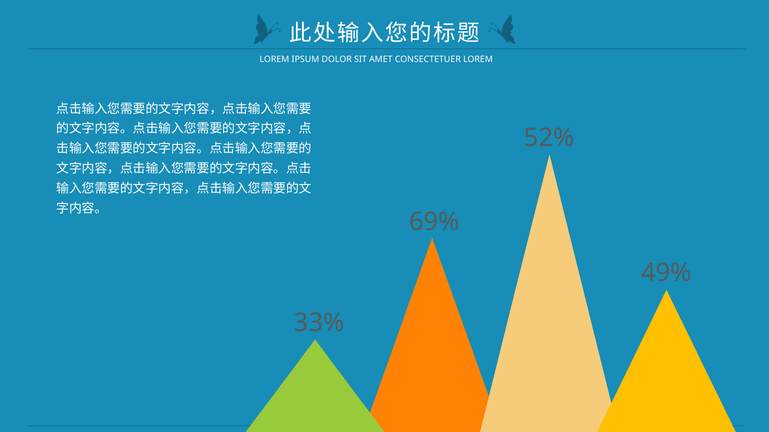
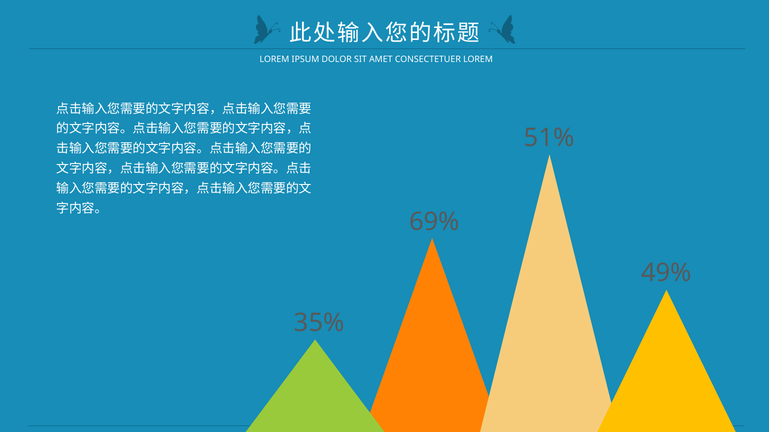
52%: 52% -> 51%
33%: 33% -> 35%
